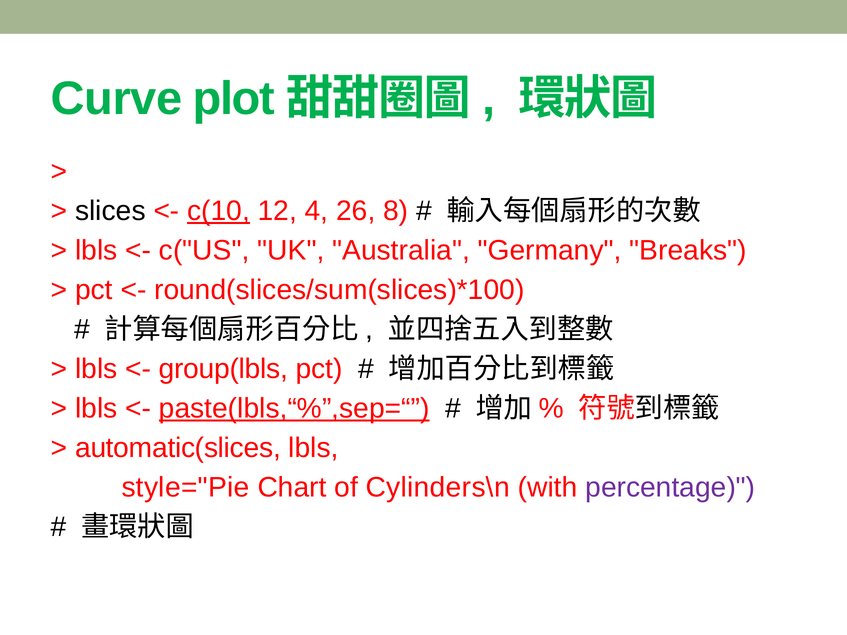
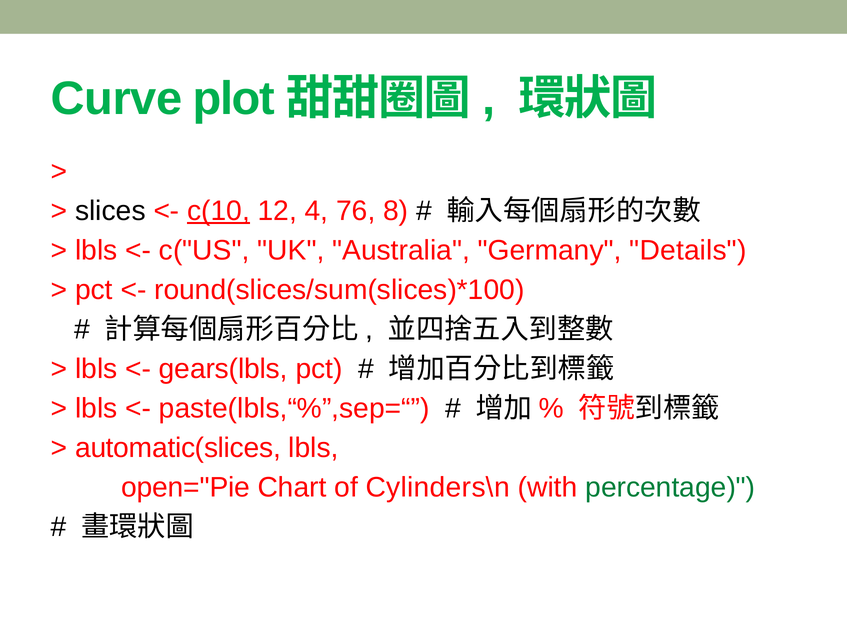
26: 26 -> 76
Breaks: Breaks -> Details
group(lbls: group(lbls -> gears(lbls
paste(lbls,“%”,sep=“ underline: present -> none
style="Pie: style="Pie -> open="Pie
percentage colour: purple -> green
